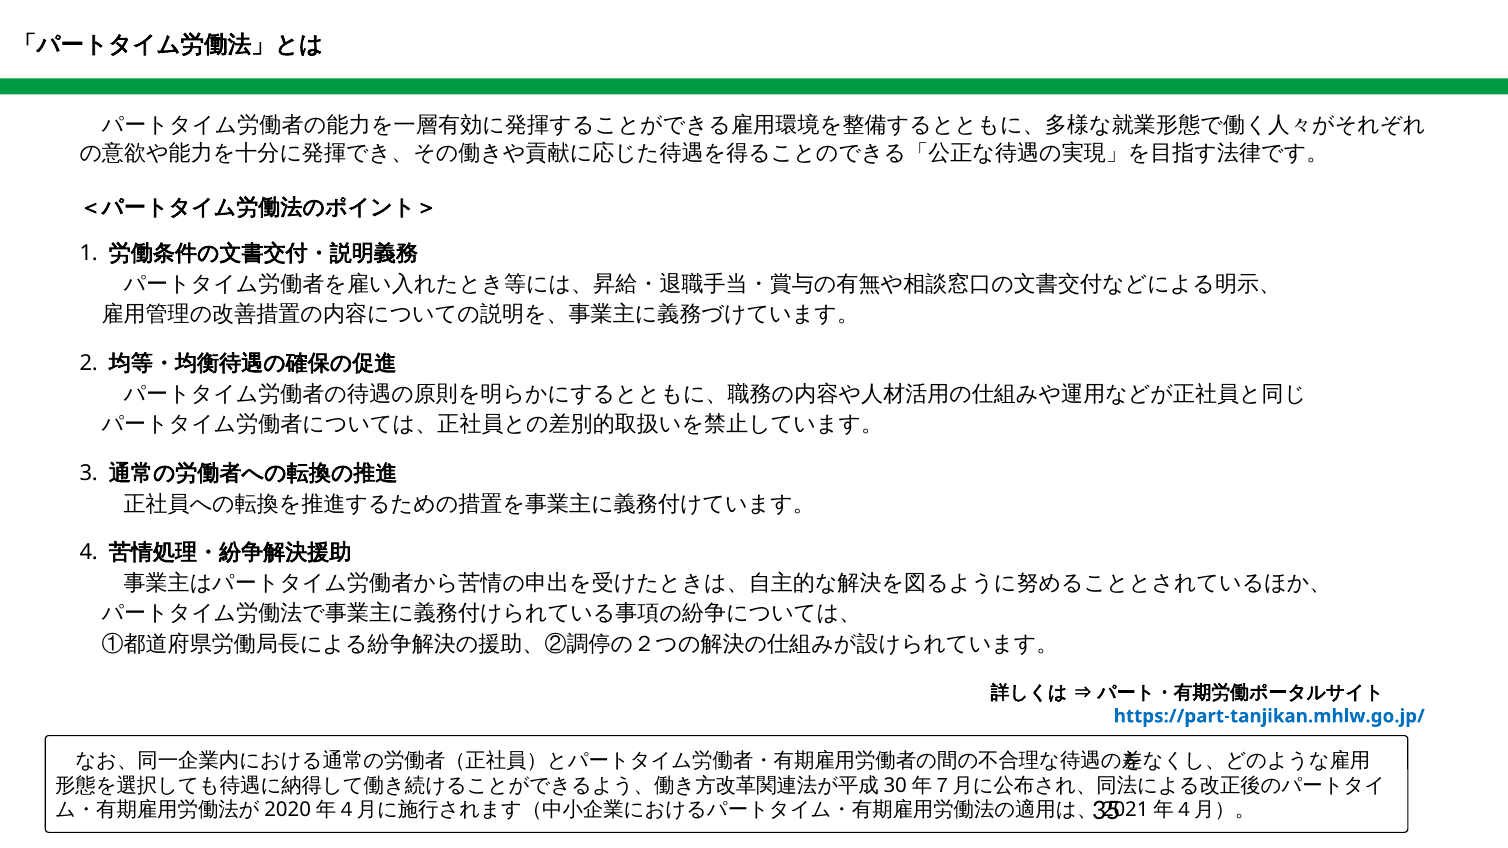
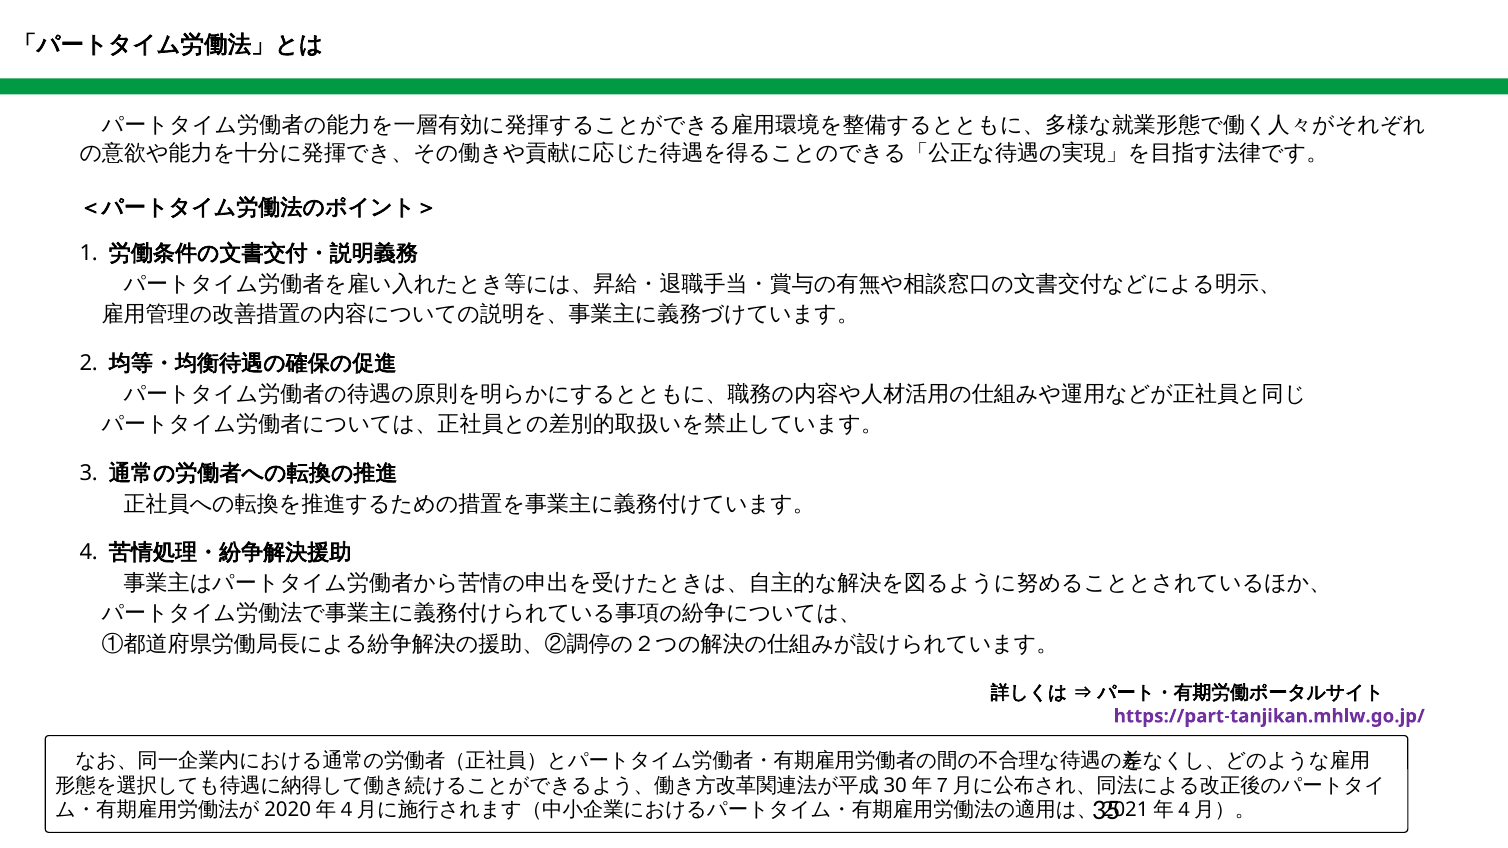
https://part-tanjikan.mhlw.go.jp/ colour: blue -> purple
